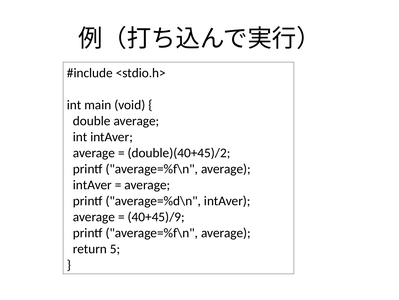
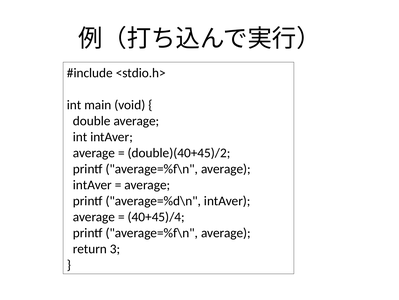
40+45)/9: 40+45)/9 -> 40+45)/4
5: 5 -> 3
